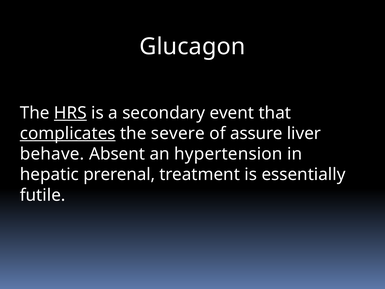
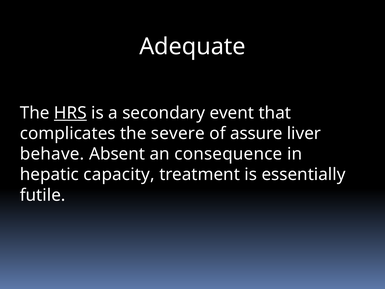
Glucagon: Glucagon -> Adequate
complicates underline: present -> none
hypertension: hypertension -> consequence
prerenal: prerenal -> capacity
